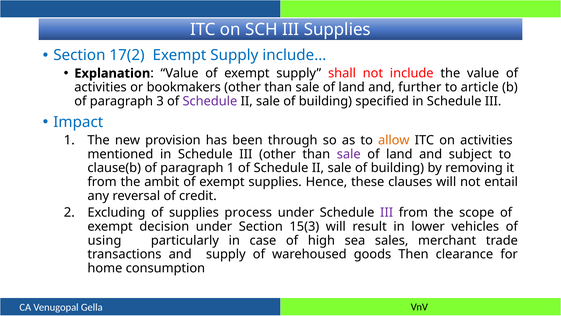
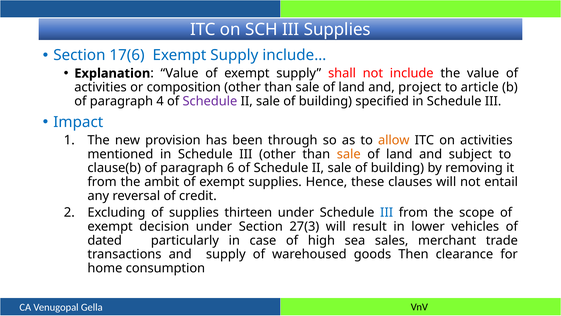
17(2: 17(2 -> 17(6
bookmakers: bookmakers -> composition
further: further -> project
3: 3 -> 4
sale at (349, 154) colour: purple -> orange
paragraph 1: 1 -> 6
process: process -> thirteen
III at (387, 212) colour: purple -> blue
15(3: 15(3 -> 27(3
using: using -> dated
